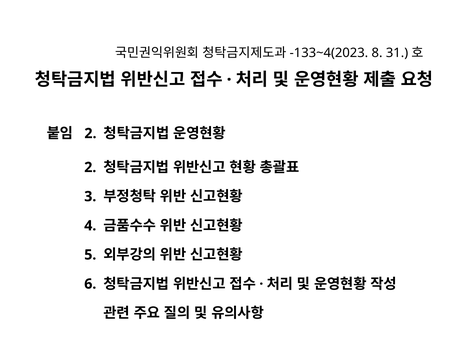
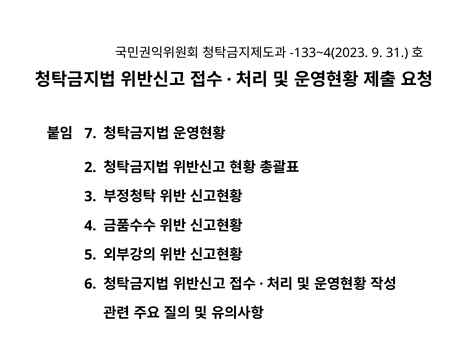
8: 8 -> 9
2 at (90, 133): 2 -> 7
